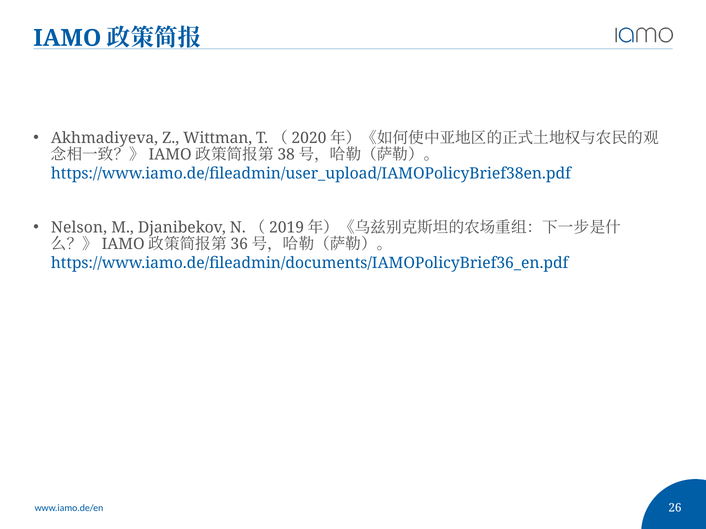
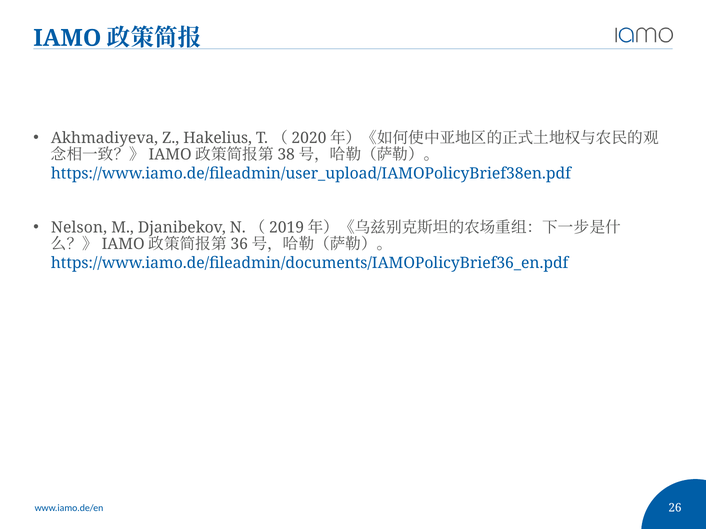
Wittman: Wittman -> Hakelius
